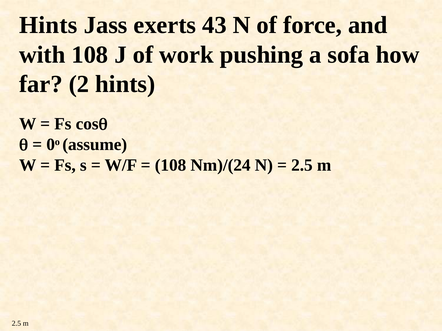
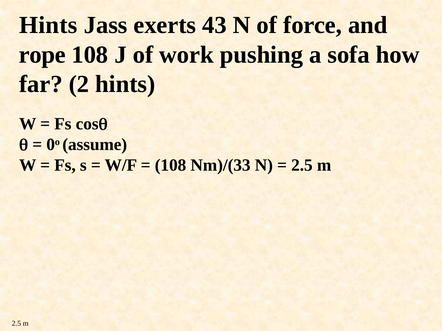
with: with -> rope
Nm)/(24: Nm)/(24 -> Nm)/(33
